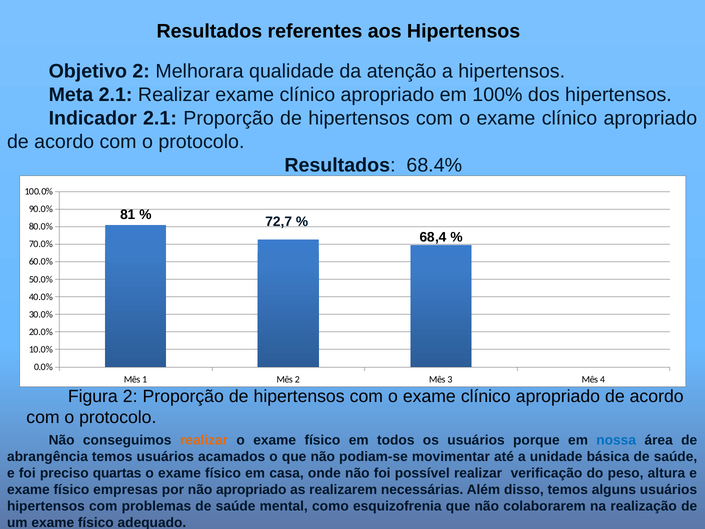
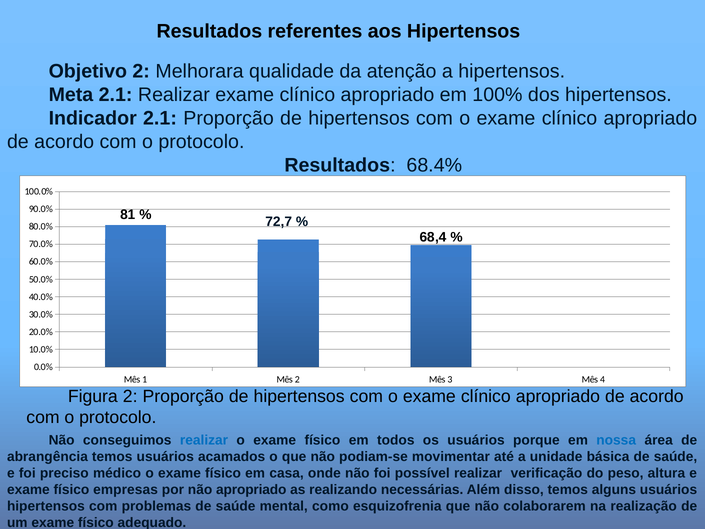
realizar at (204, 440) colour: orange -> blue
quartas: quartas -> médico
realizarem: realizarem -> realizando
